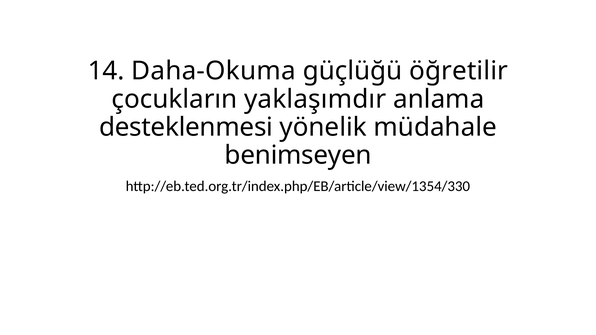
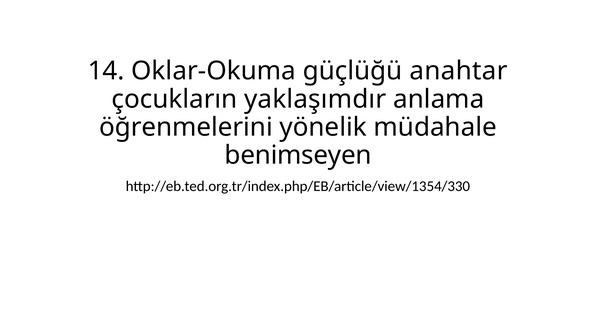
Daha-Okuma: Daha-Okuma -> Oklar-Okuma
öğretilir: öğretilir -> anahtar
desteklenmesi: desteklenmesi -> öğrenmelerini
